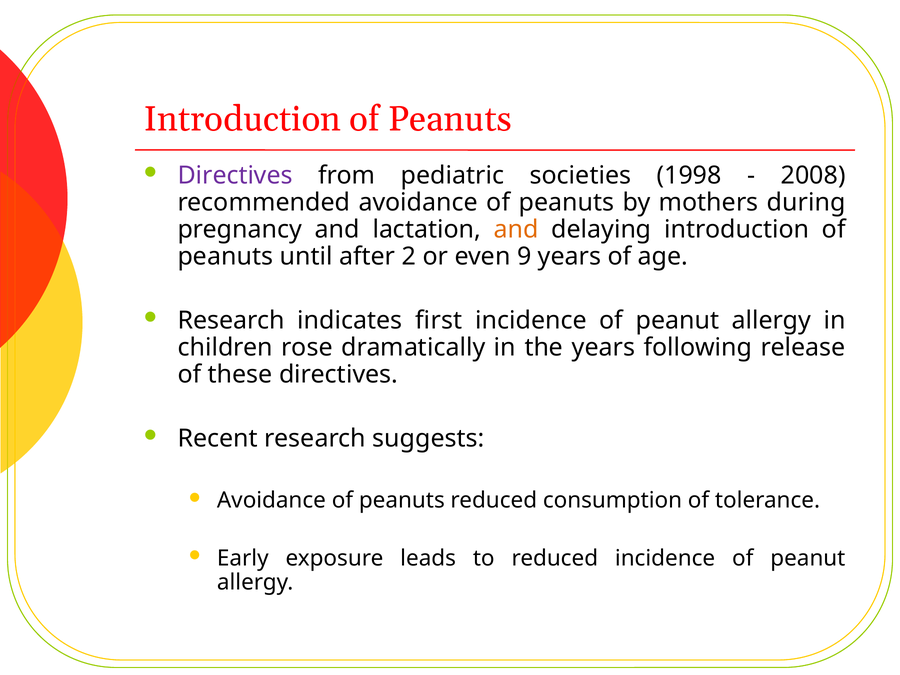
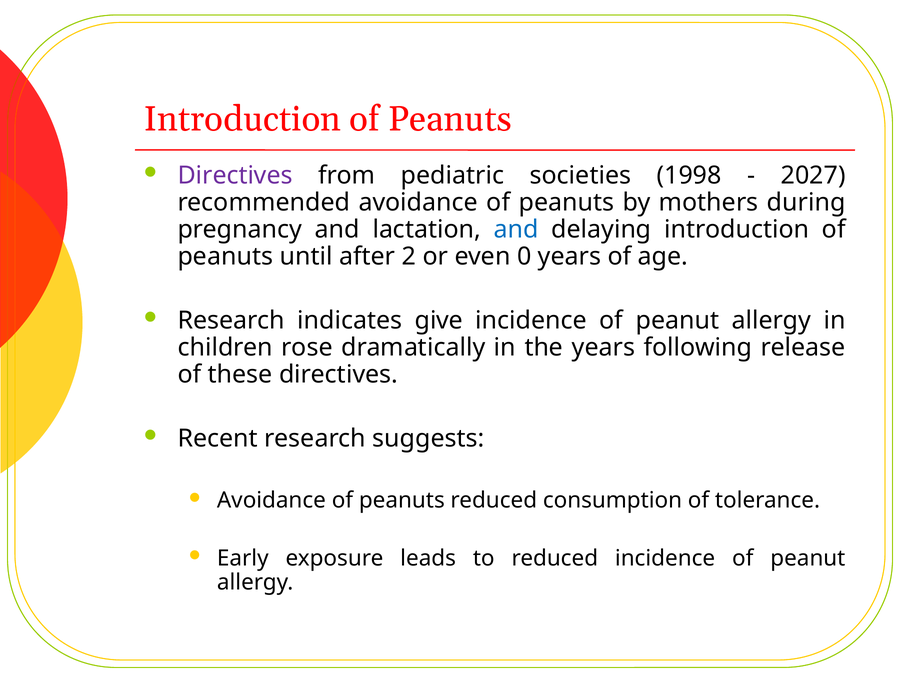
2008: 2008 -> 2027
and at (516, 229) colour: orange -> blue
9: 9 -> 0
first: first -> give
